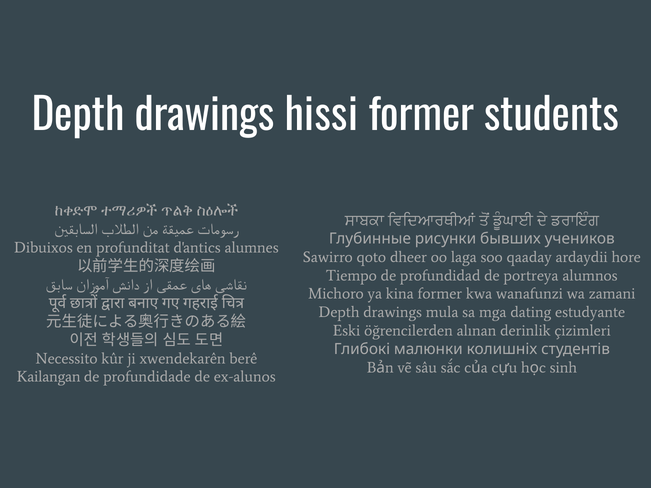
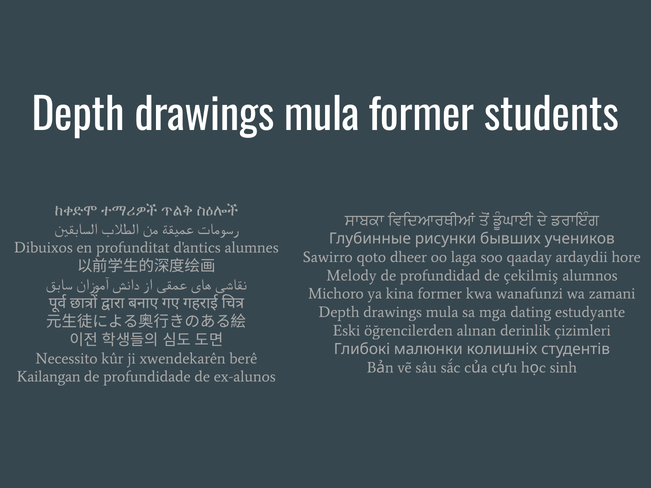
hissi at (321, 116): hissi -> mula
Tiempo: Tiempo -> Melody
portreya: portreya -> çekilmiş
